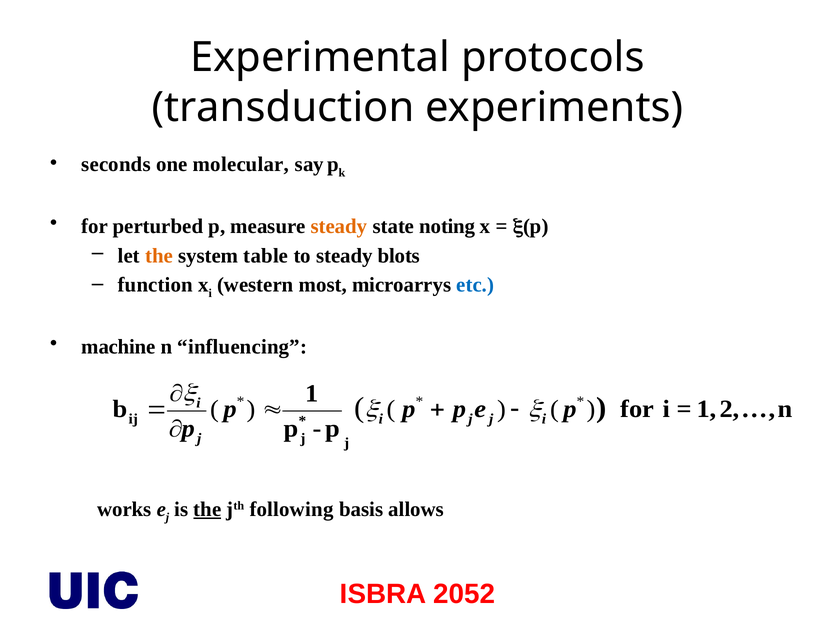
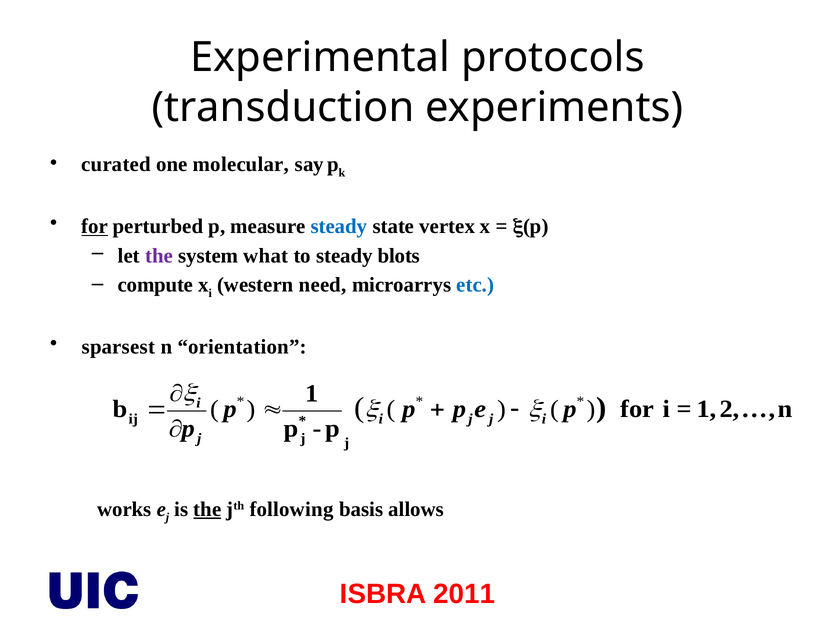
seconds: seconds -> curated
for at (95, 226) underline: none -> present
steady at (339, 226) colour: orange -> blue
noting: noting -> vertex
the at (159, 255) colour: orange -> purple
table: table -> what
function: function -> compute
most: most -> need
machine: machine -> sparsest
influencing: influencing -> orientation
2052: 2052 -> 2011
